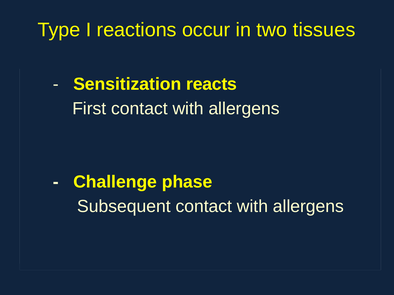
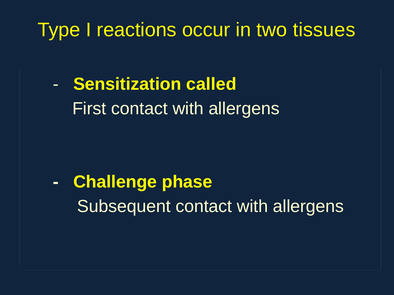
reacts: reacts -> called
